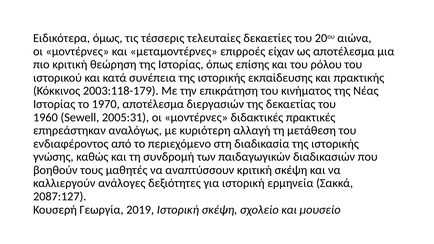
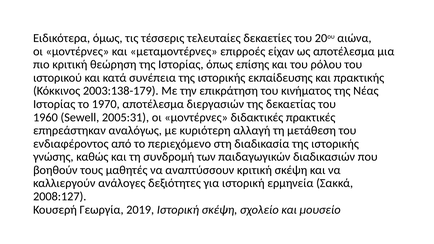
2003:118-179: 2003:118-179 -> 2003:138-179
2087:127: 2087:127 -> 2008:127
